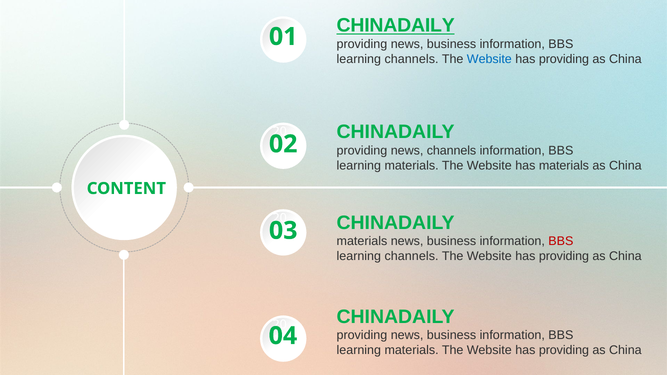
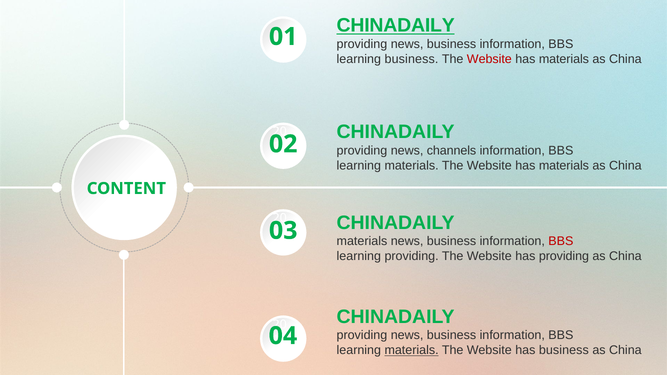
channels at (412, 59): channels -> business
Website at (489, 59) colour: blue -> red
providing at (564, 59): providing -> materials
channels at (412, 256): channels -> providing
materials at (412, 351) underline: none -> present
providing at (564, 351): providing -> business
